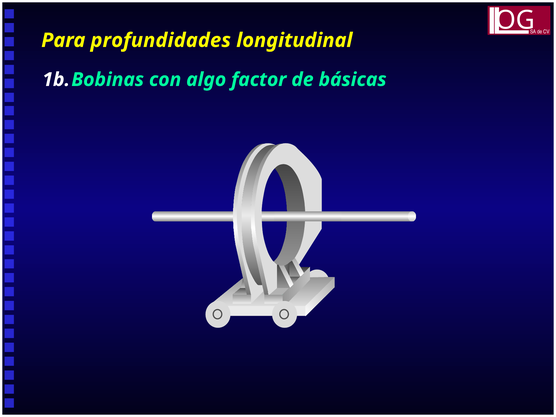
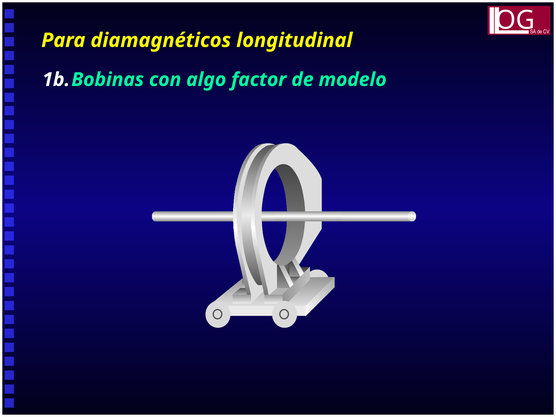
profundidades: profundidades -> diamagnéticos
básicas: básicas -> modelo
